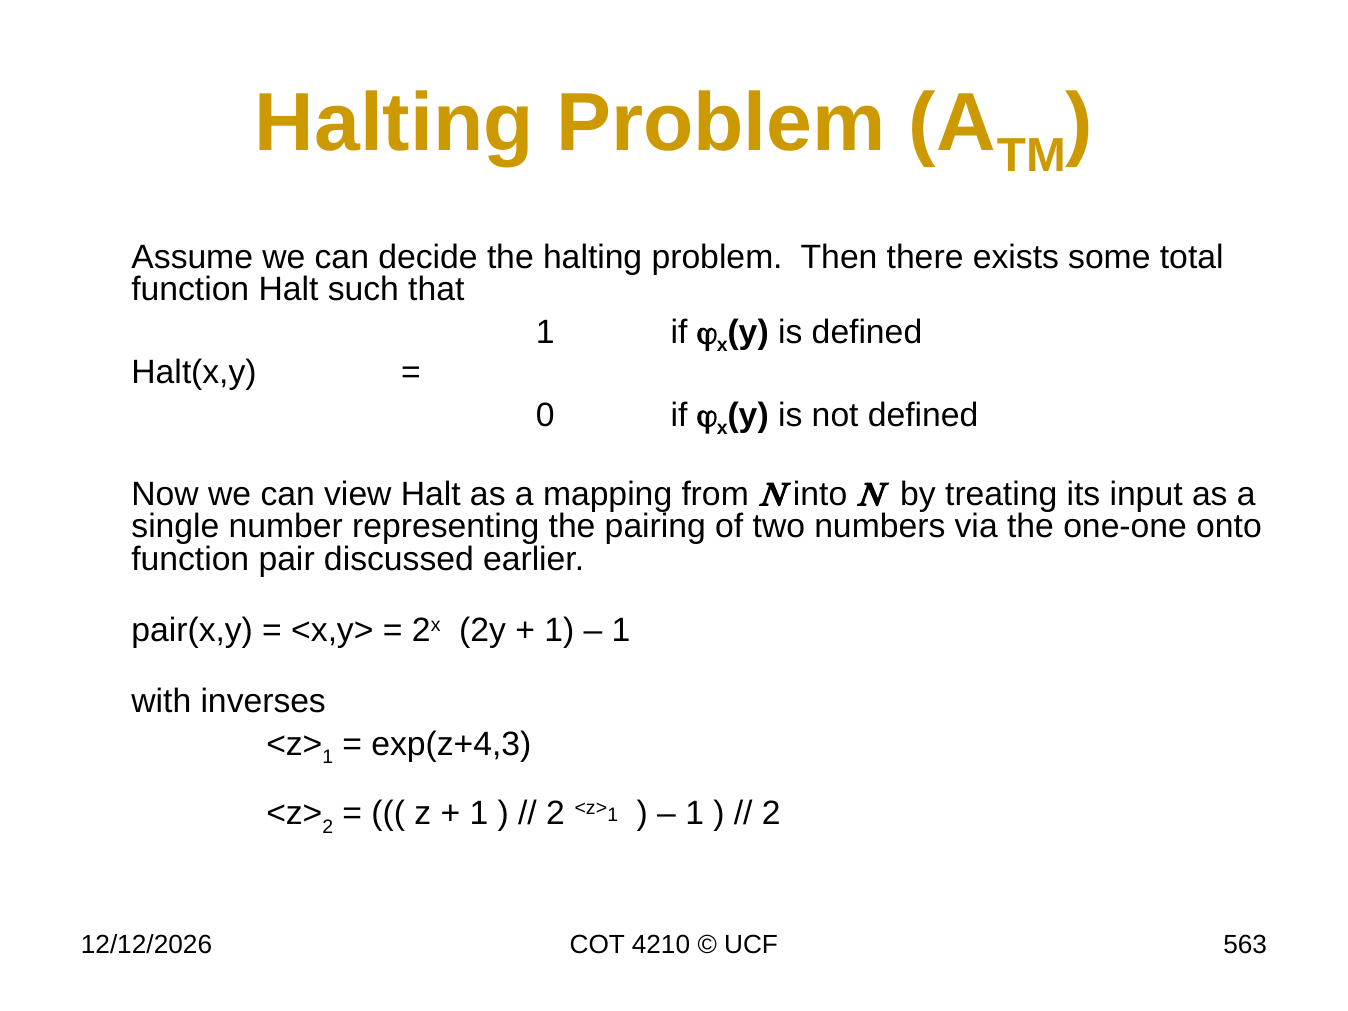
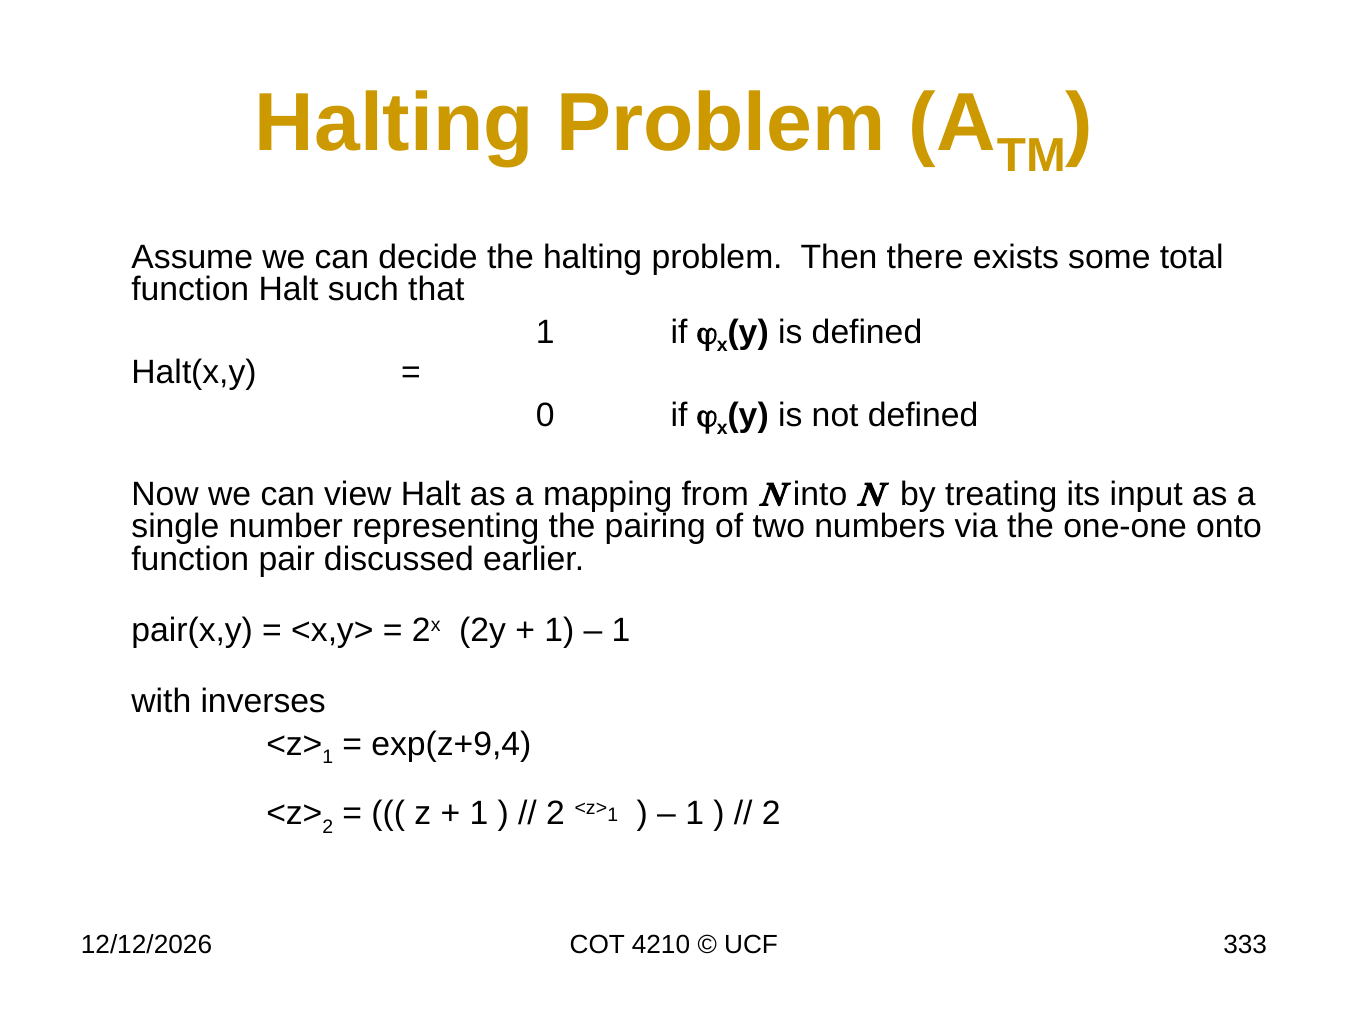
exp(z+4,3: exp(z+4,3 -> exp(z+9,4
563: 563 -> 333
